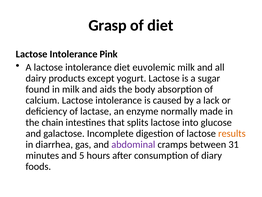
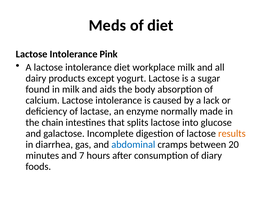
Grasp: Grasp -> Meds
euvolemic: euvolemic -> workplace
abdominal colour: purple -> blue
31: 31 -> 20
5: 5 -> 7
